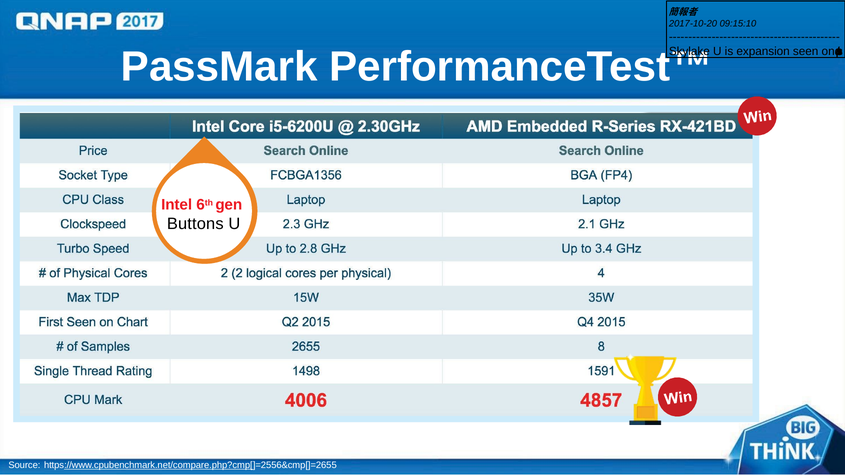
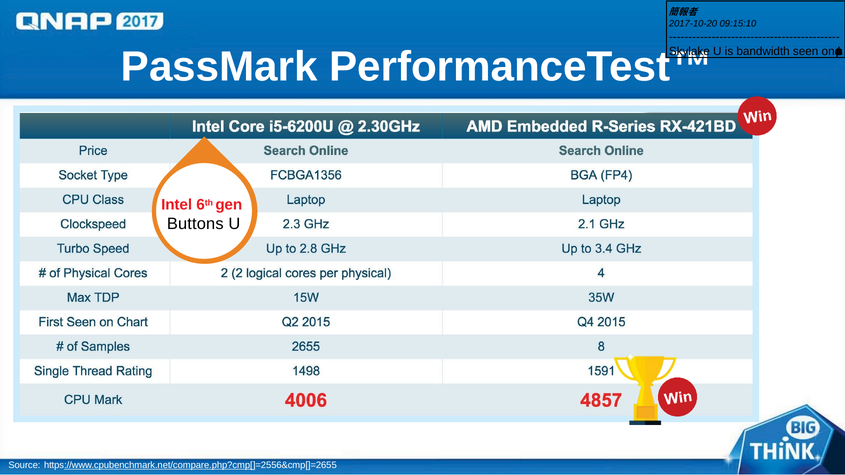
expansion: expansion -> bandwidth
